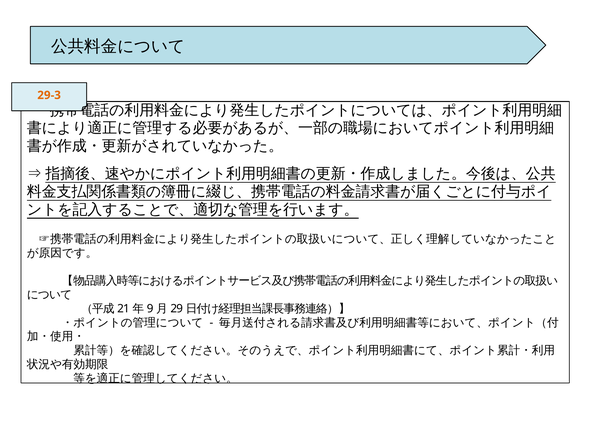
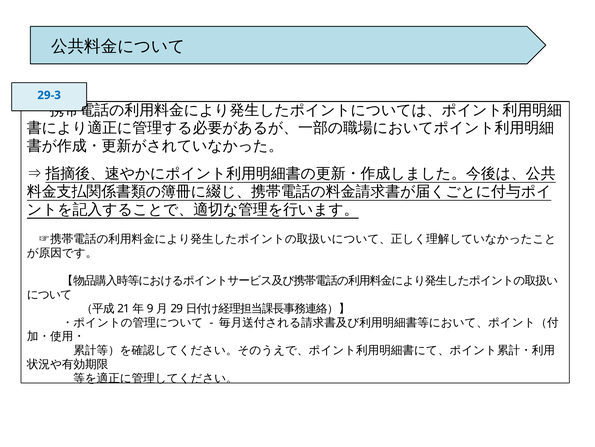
29‐3 colour: orange -> blue
